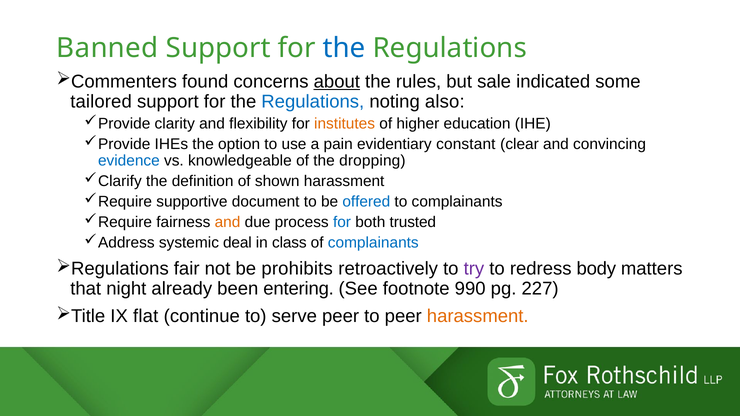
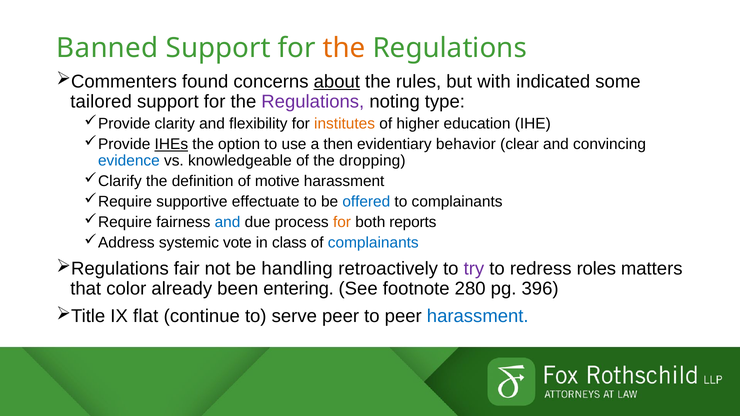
the at (344, 48) colour: blue -> orange
sale: sale -> with
Regulations at (313, 102) colour: blue -> purple
also: also -> type
IHEs underline: none -> present
pain: pain -> then
constant: constant -> behavior
shown: shown -> motive
document: document -> effectuate
and at (228, 222) colour: orange -> blue
for at (342, 222) colour: blue -> orange
trusted: trusted -> reports
deal: deal -> vote
prohibits: prohibits -> handling
body: body -> roles
night: night -> color
990: 990 -> 280
227: 227 -> 396
harassment at (478, 317) colour: orange -> blue
